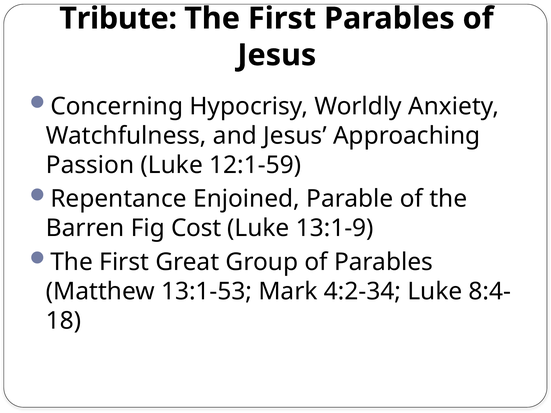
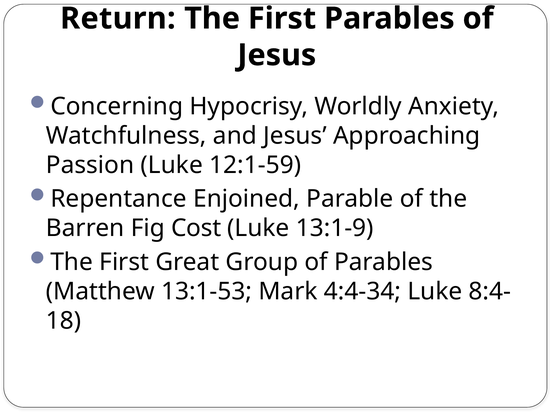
Tribute: Tribute -> Return
4:2-34: 4:2-34 -> 4:4-34
